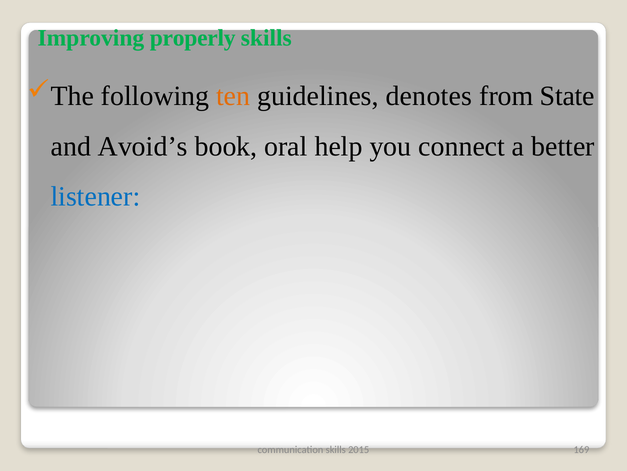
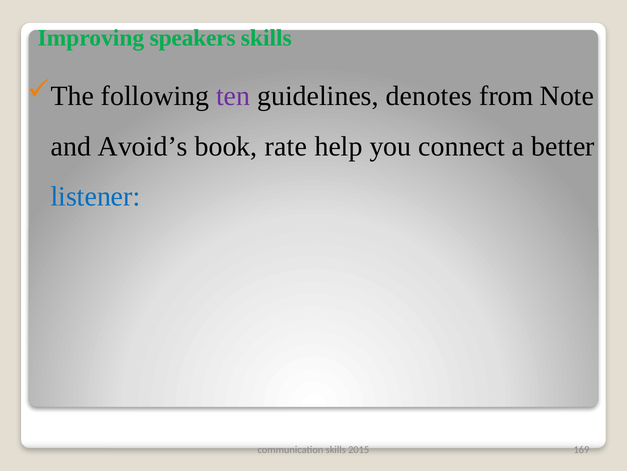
properly: properly -> speakers
ten colour: orange -> purple
State: State -> Note
oral: oral -> rate
